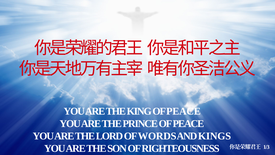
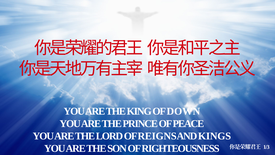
KING OF PEACE: PEACE -> DOWN
WORDS: WORDS -> REIGNS
